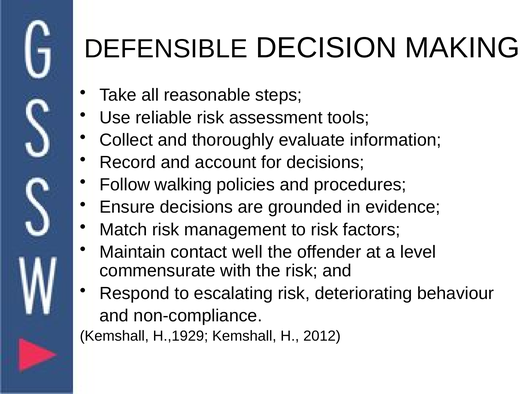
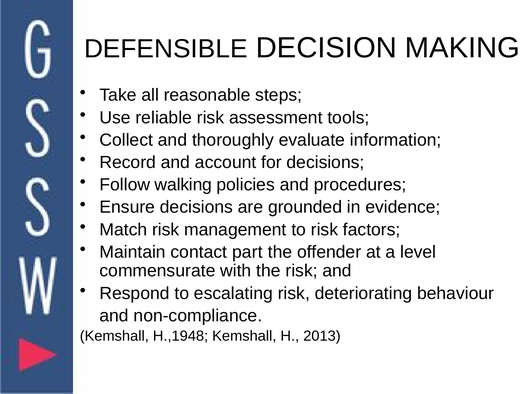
well: well -> part
H.,1929: H.,1929 -> H.,1948
2012: 2012 -> 2013
